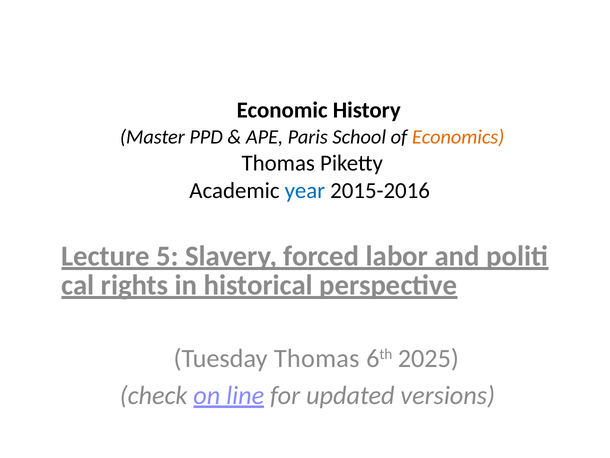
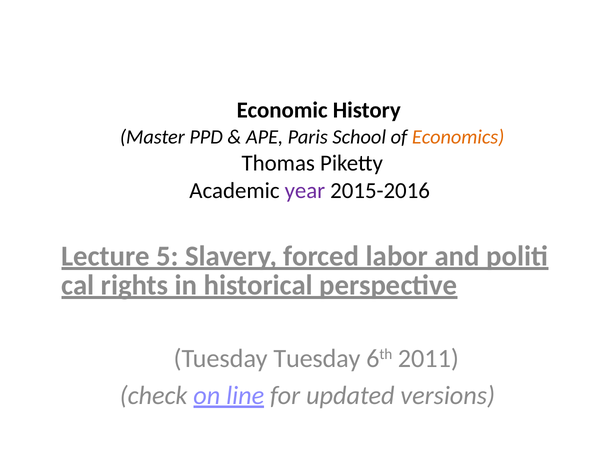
year colour: blue -> purple
Tuesday Thomas: Thomas -> Tuesday
2025: 2025 -> 2011
